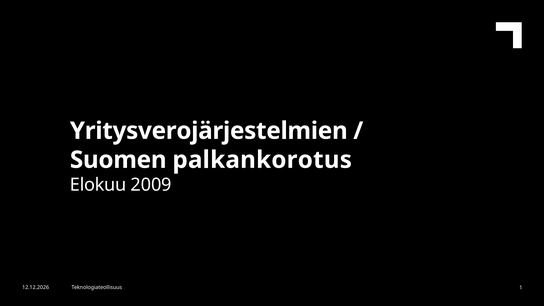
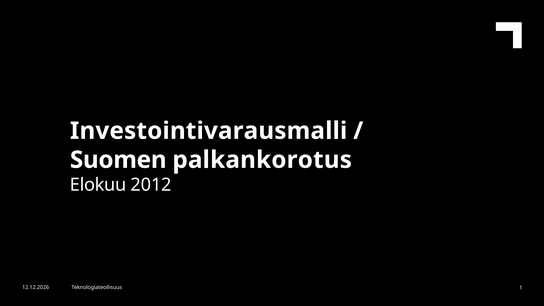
Yritysverojärjestelmien: Yritysverojärjestelmien -> Investointivarausmalli
2009: 2009 -> 2012
